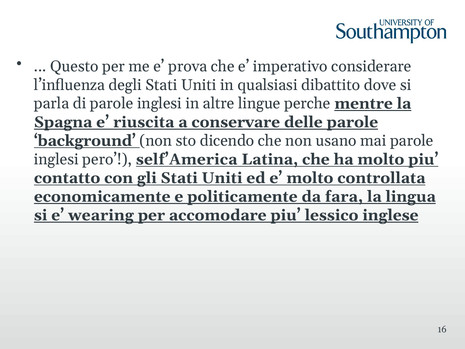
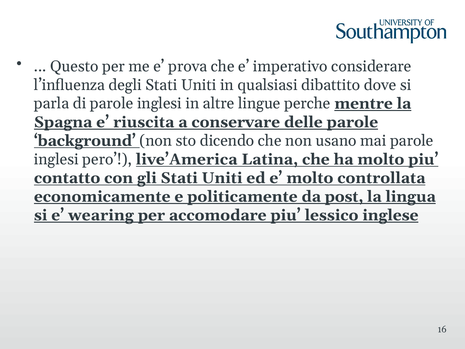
self’America: self’America -> live’America
fara: fara -> post
